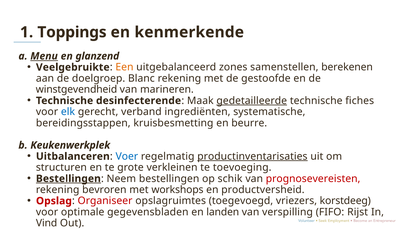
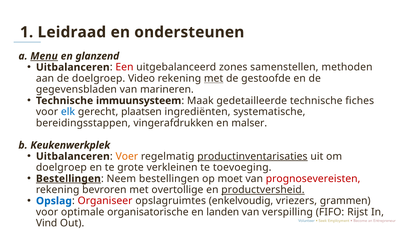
Toppings: Toppings -> Leidraad
kenmerkende: kenmerkende -> ondersteunen
Veelgebruikte at (73, 67): Veelgebruikte -> Uitbalanceren
Een colour: orange -> red
berekenen: berekenen -> methoden
Blanc: Blanc -> Video
met at (214, 78) underline: none -> present
winstgevendheid: winstgevendheid -> gegevensbladen
desinfecterende: desinfecterende -> immuunsysteem
gedetailleerde underline: present -> none
verband: verband -> plaatsen
kruisbesmetting: kruisbesmetting -> vingerafdrukken
beurre: beurre -> malser
Voer colour: blue -> orange
structuren at (61, 167): structuren -> doelgroep
schik: schik -> moet
workshops: workshops -> overtollige
productversheid underline: none -> present
Opslag colour: red -> blue
toegevoegd: toegevoegd -> enkelvoudig
korstdeeg: korstdeeg -> grammen
gegevensbladen: gegevensbladen -> organisatorische
